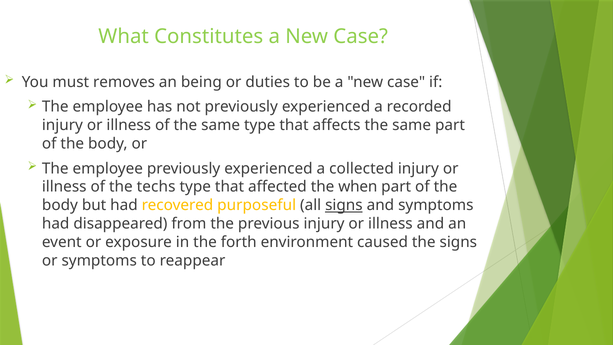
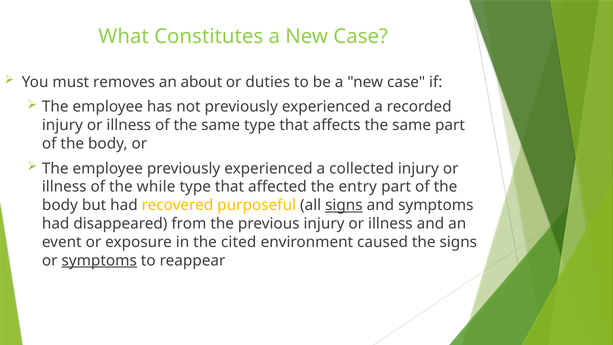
being: being -> about
techs: techs -> while
when: when -> entry
forth: forth -> cited
symptoms at (99, 260) underline: none -> present
